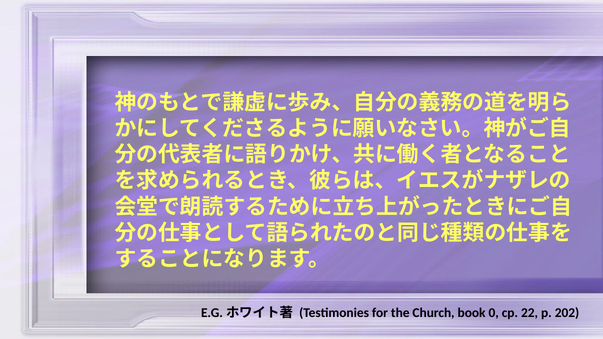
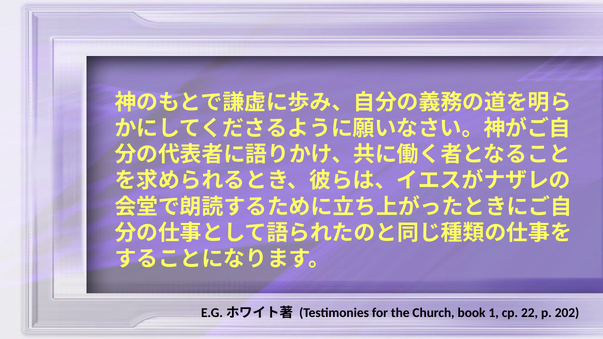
0: 0 -> 1
